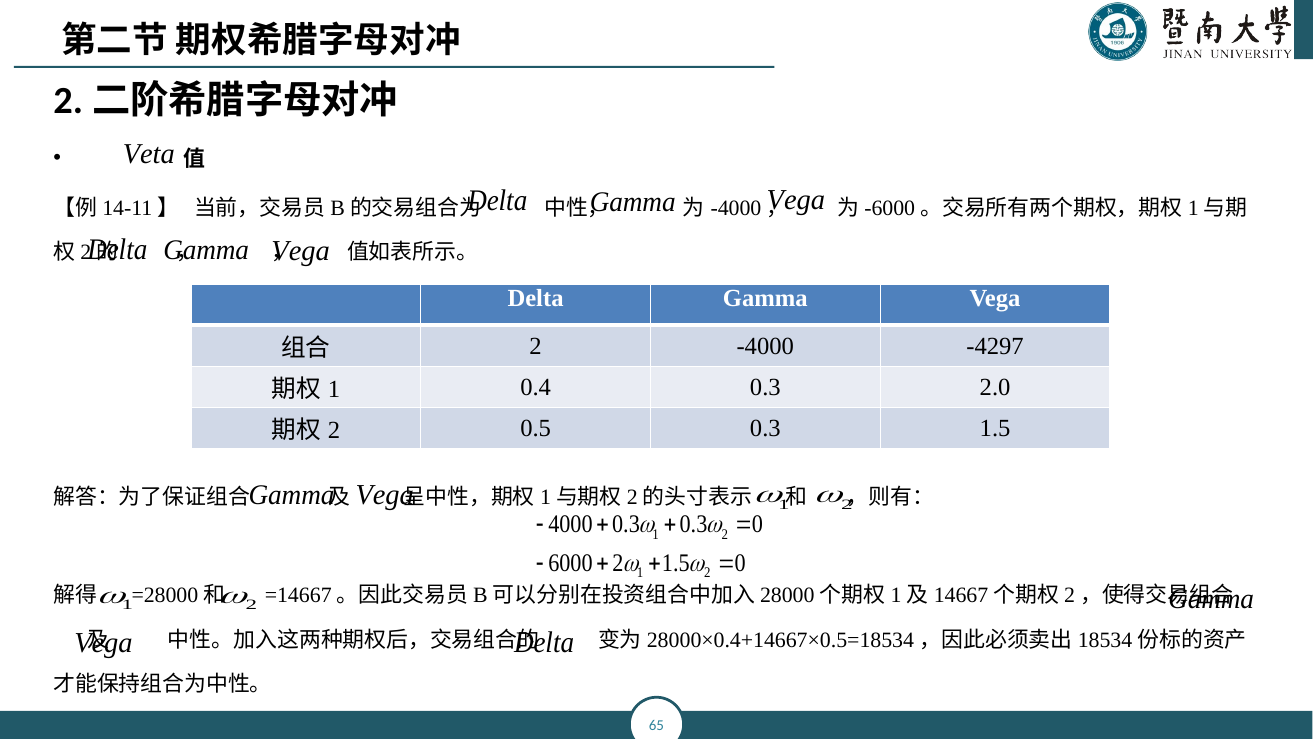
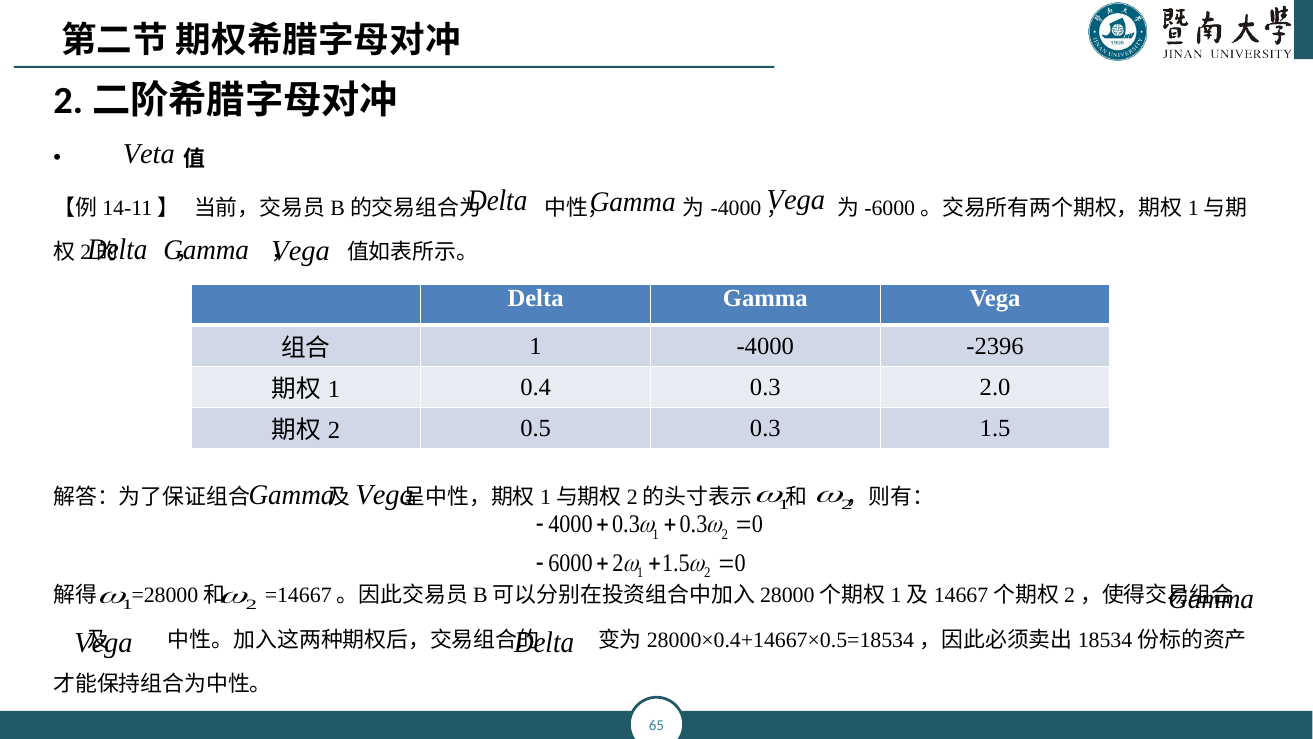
2 at (536, 346): 2 -> 1
-4297: -4297 -> -2396
